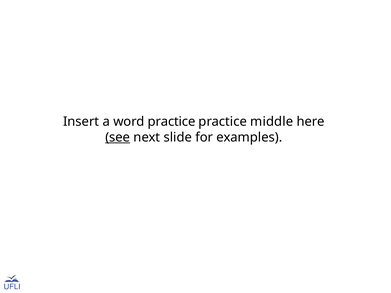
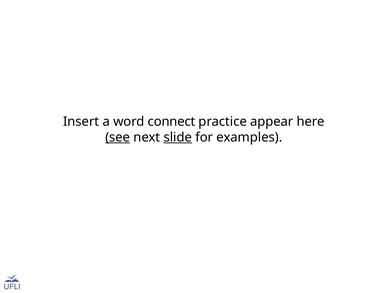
word practice: practice -> connect
middle: middle -> appear
slide underline: none -> present
